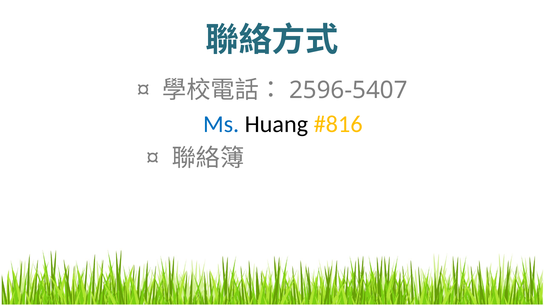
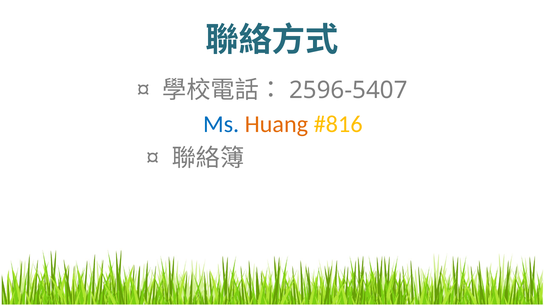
Huang colour: black -> orange
